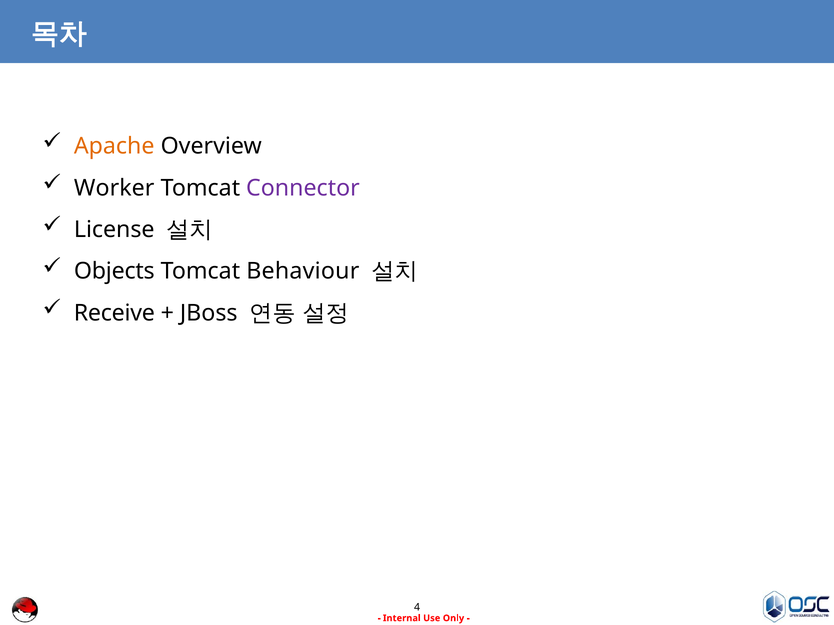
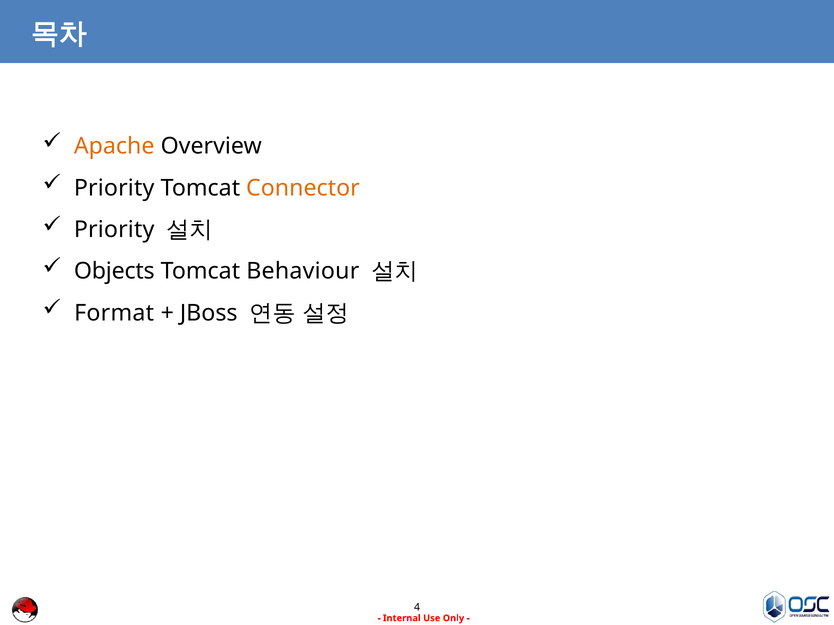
Worker at (114, 188): Worker -> Priority
Connector colour: purple -> orange
License at (114, 230): License -> Priority
Receive: Receive -> Format
